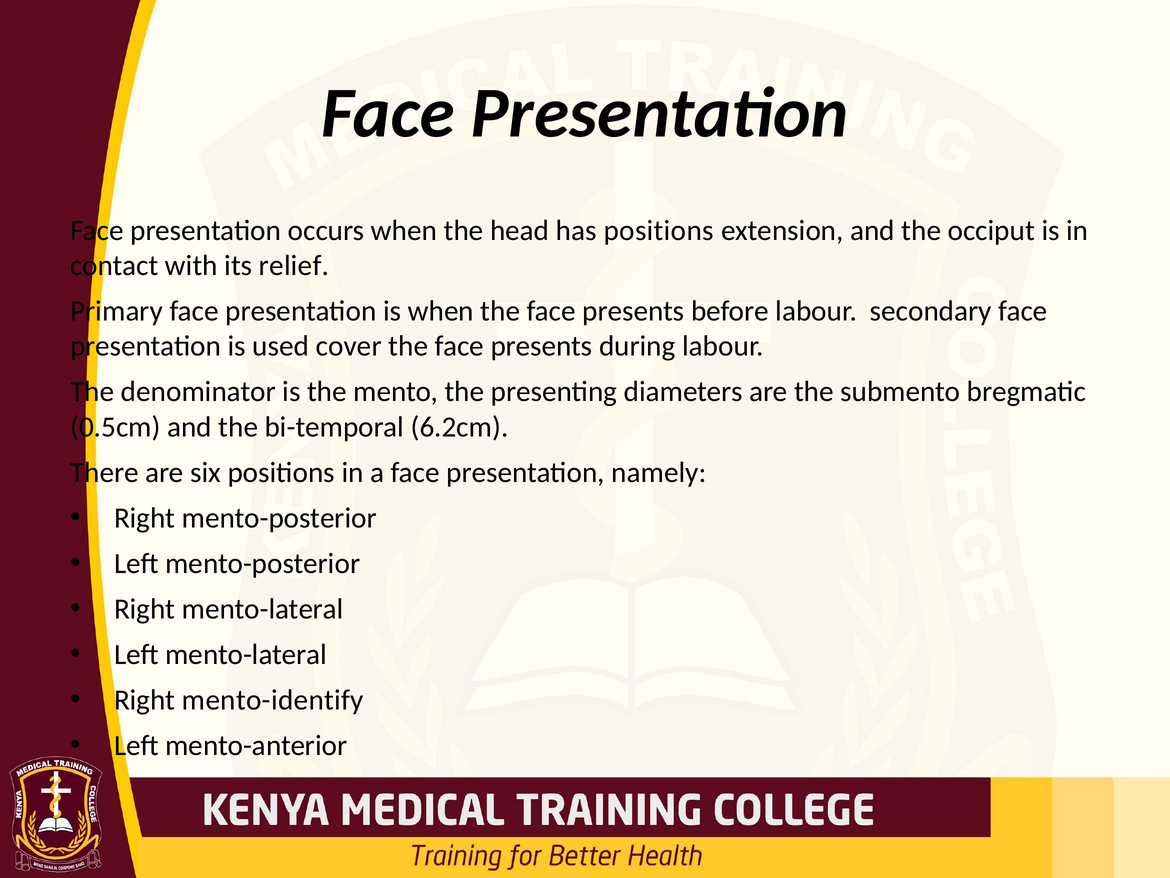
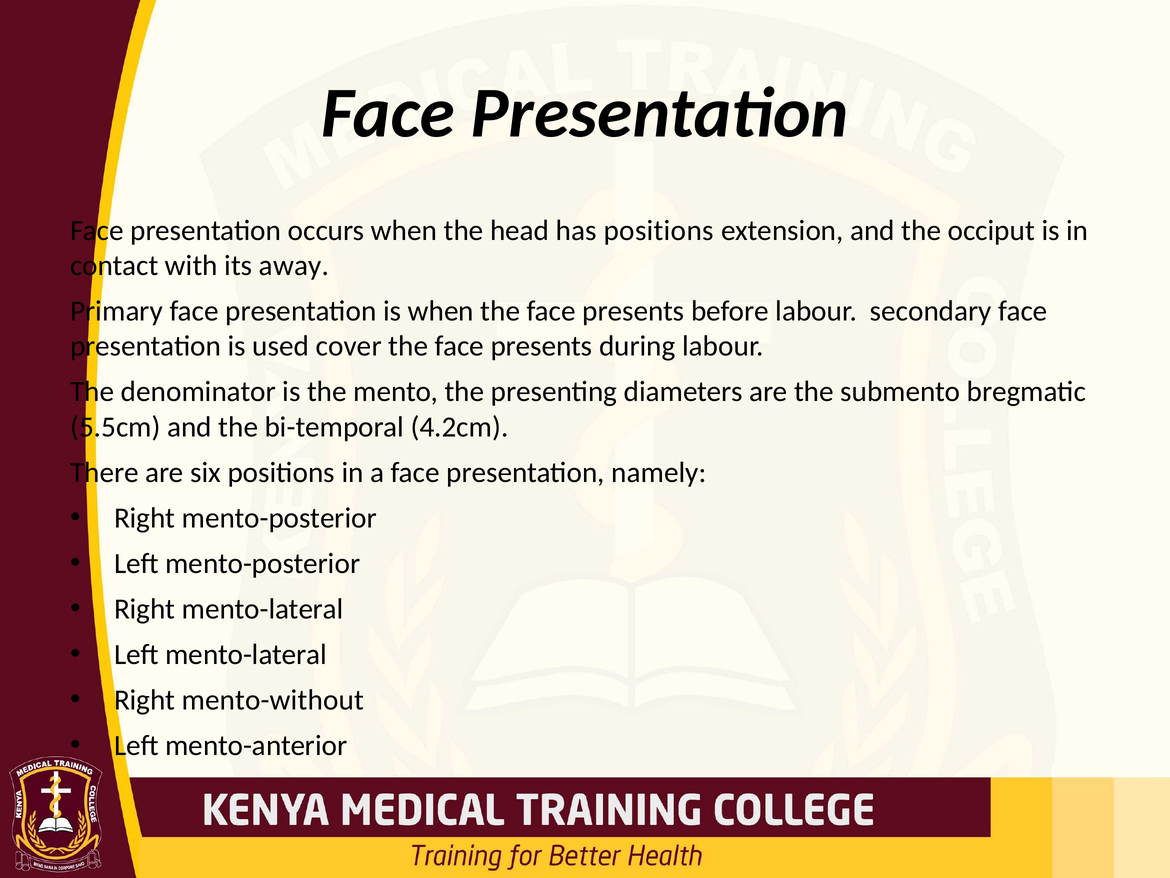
relief: relief -> away
0.5cm: 0.5cm -> 5.5cm
6.2cm: 6.2cm -> 4.2cm
mento-identify: mento-identify -> mento-without
